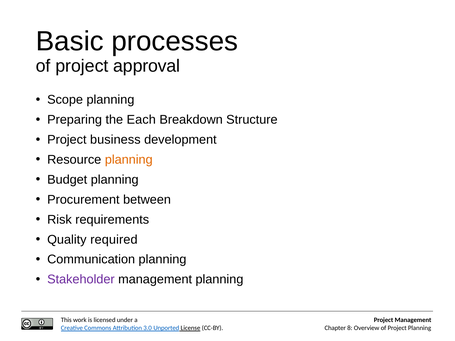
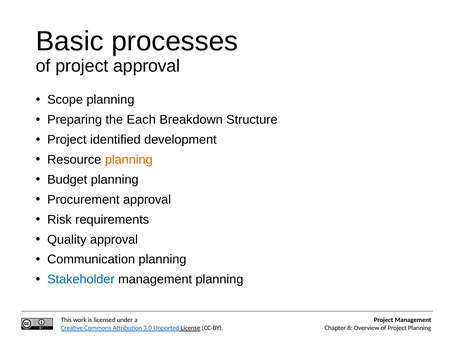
business: business -> identified
Procurement between: between -> approval
Quality required: required -> approval
Stakeholder colour: purple -> blue
